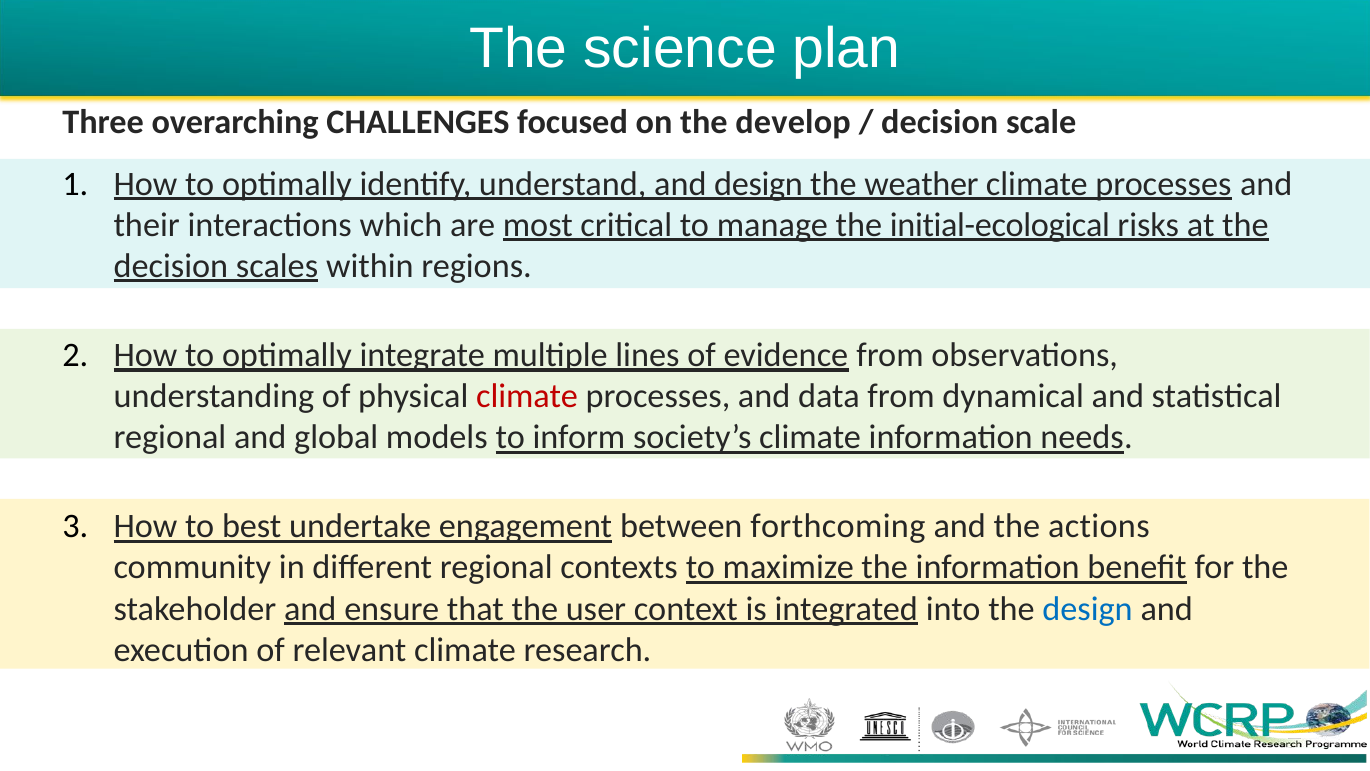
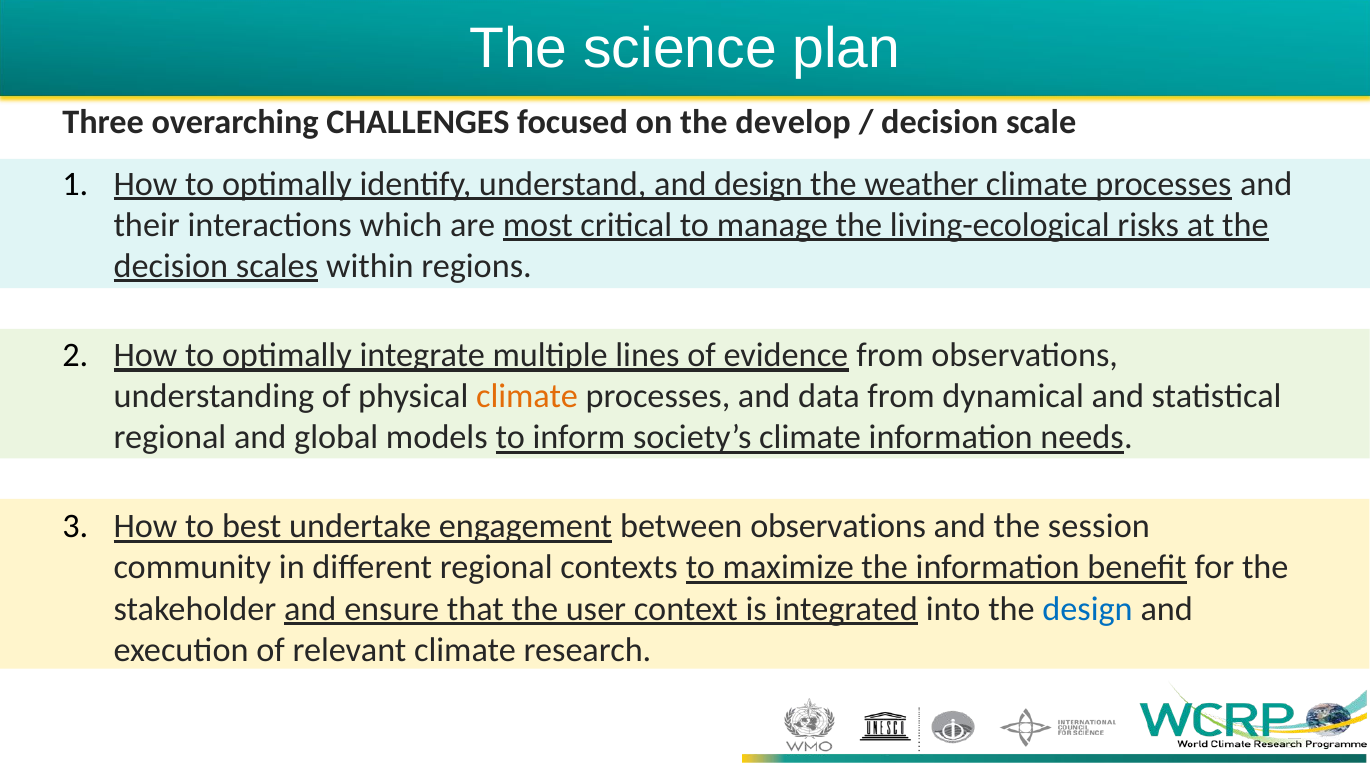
initial-ecological: initial-ecological -> living-ecological
climate at (527, 396) colour: red -> orange
between forthcoming: forthcoming -> observations
actions: actions -> session
